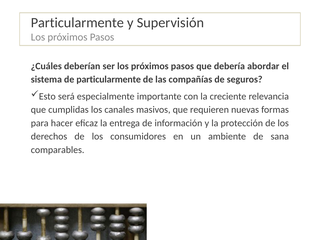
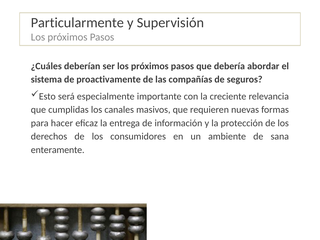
de particularmente: particularmente -> proactivamente
comparables: comparables -> enteramente
